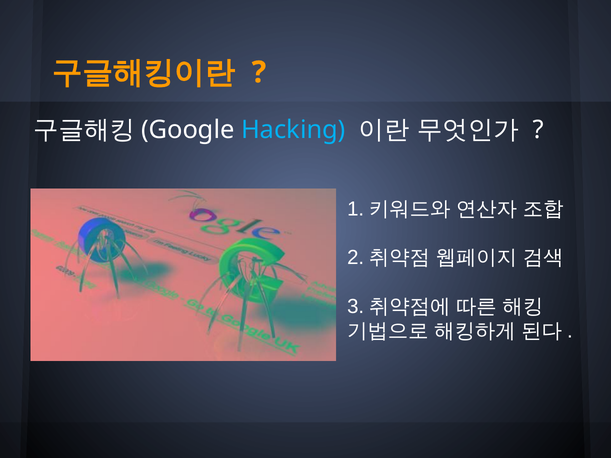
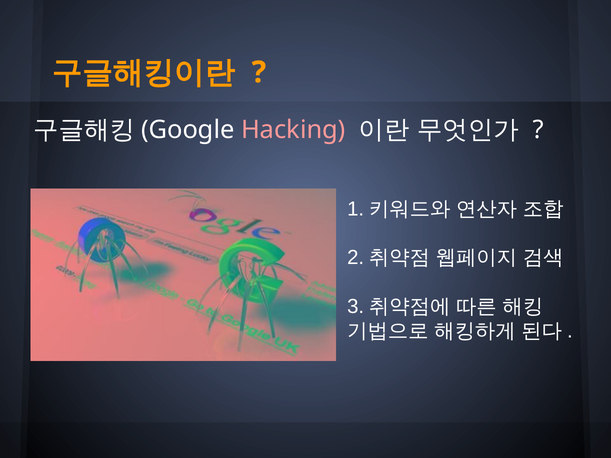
Hacking colour: light blue -> pink
